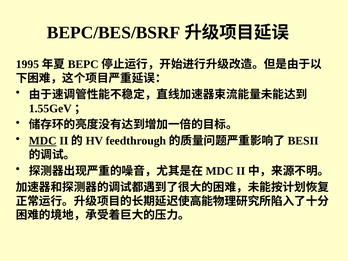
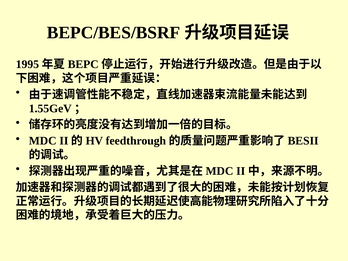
MDC underline: present -> none
